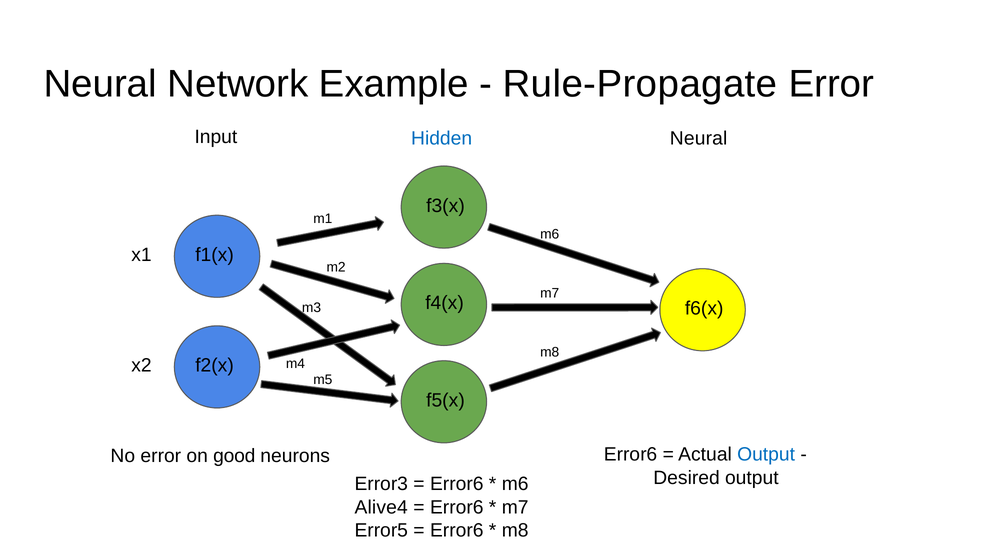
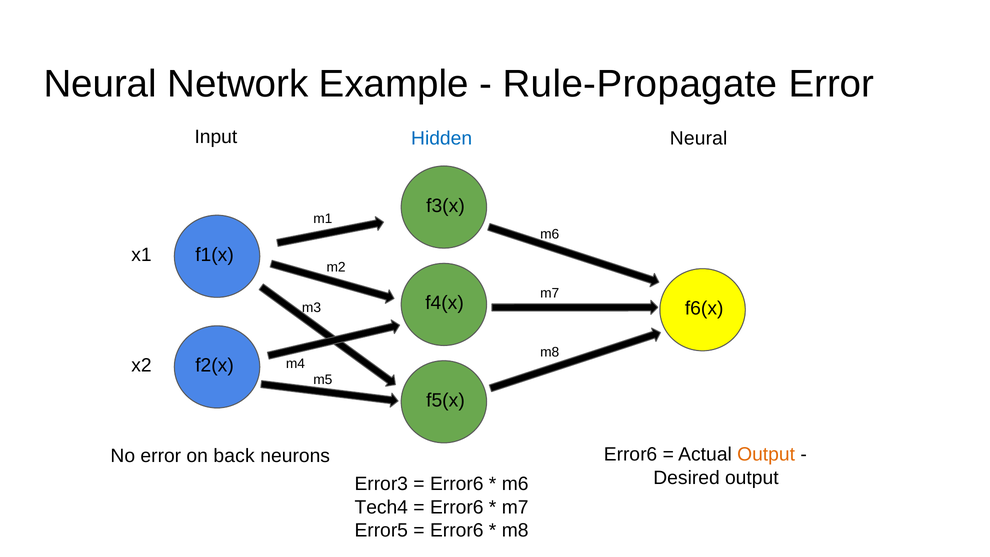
Output at (766, 455) colour: blue -> orange
good: good -> back
Alive4: Alive4 -> Tech4
